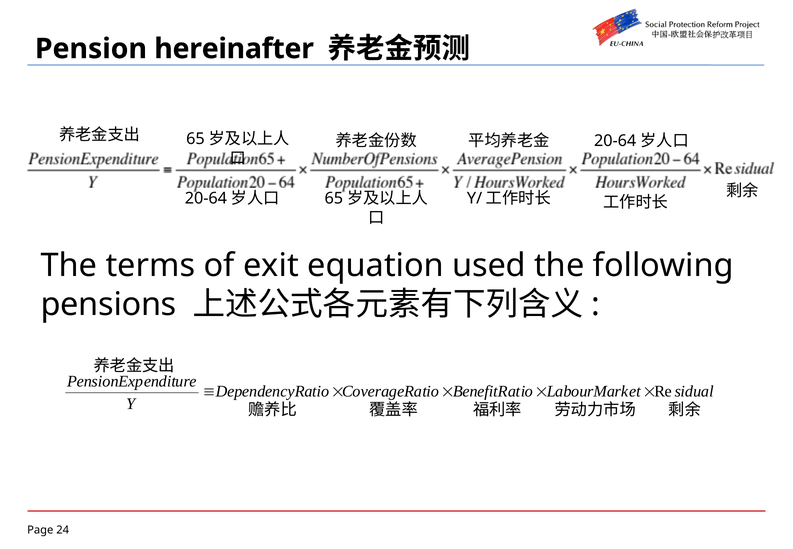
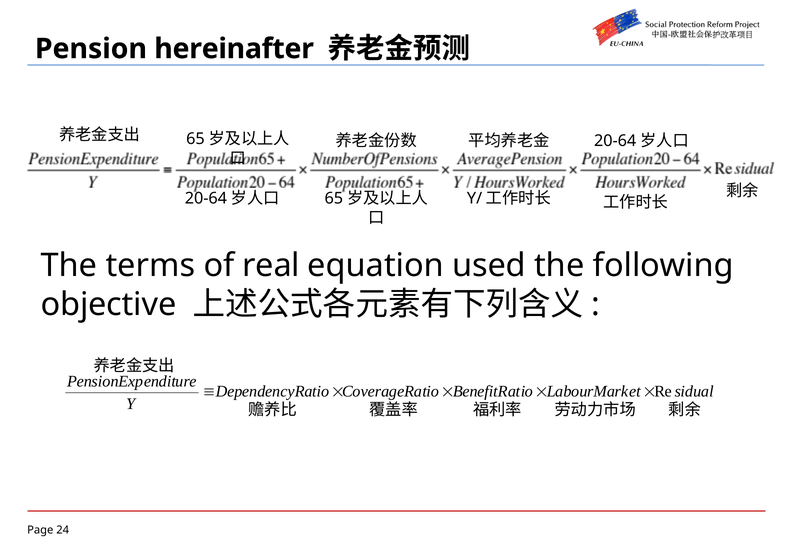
exit: exit -> real
pensions: pensions -> objective
